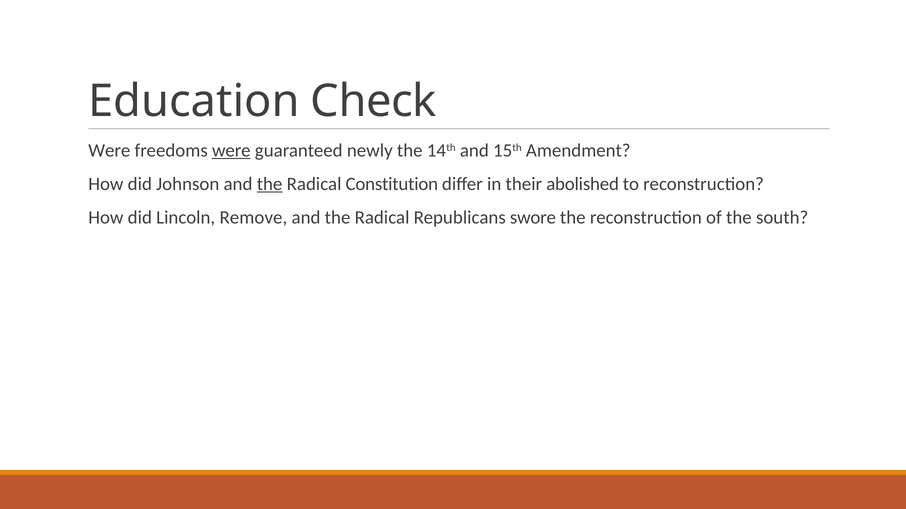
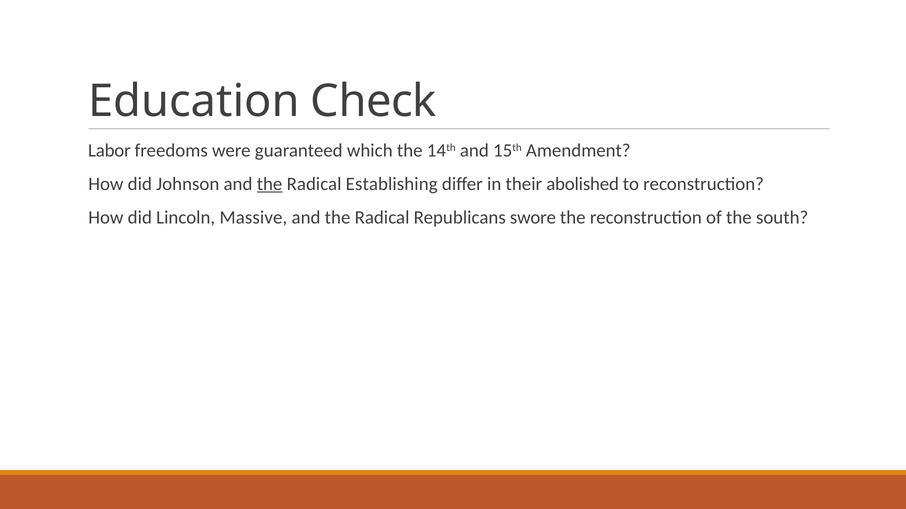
Were at (109, 151): Were -> Labor
were at (231, 151) underline: present -> none
newly: newly -> which
Constitution: Constitution -> Establishing
Remove: Remove -> Massive
